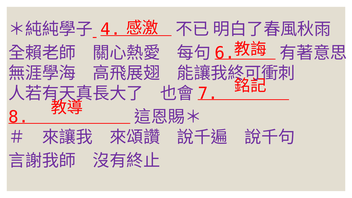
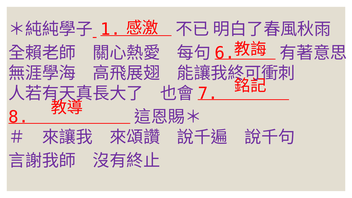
4: 4 -> 1
